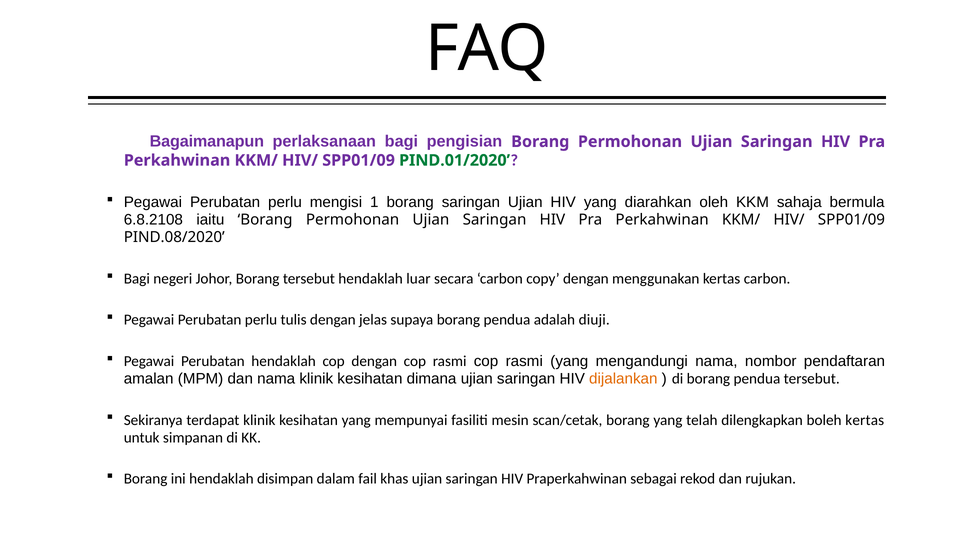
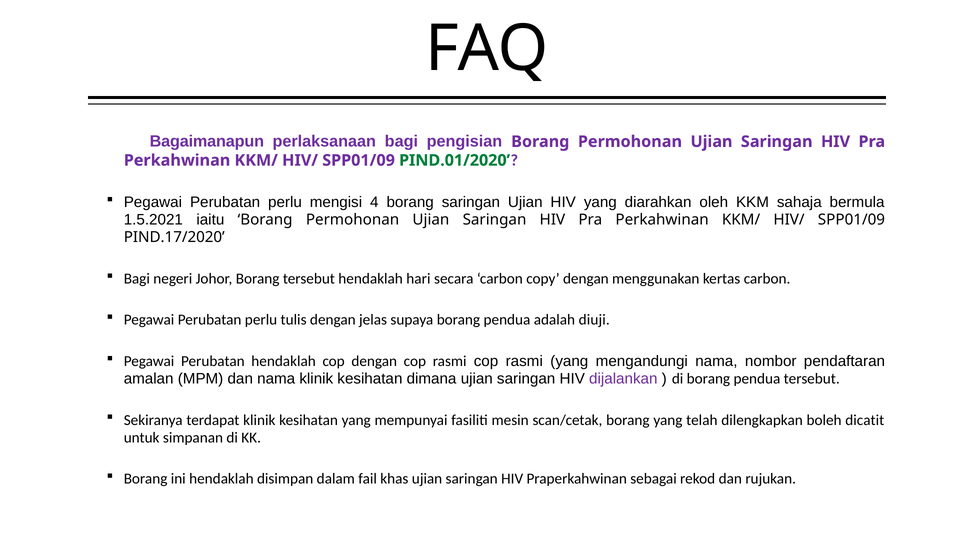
1: 1 -> 4
6.8.2108: 6.8.2108 -> 1.5.2021
PIND.08/2020: PIND.08/2020 -> PIND.17/2020
luar: luar -> hari
dijalankan colour: orange -> purple
boleh kertas: kertas -> dicatit
